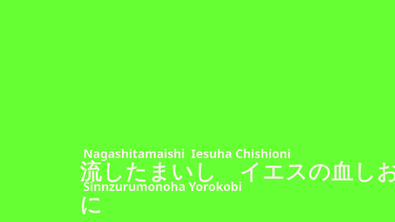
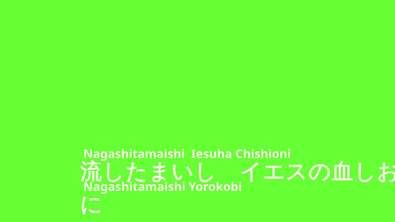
Sinnzurumonoha at (134, 187): Sinnzurumonoha -> Nagashitamaishi
